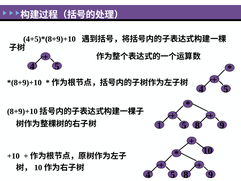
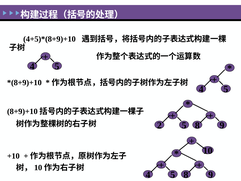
1: 1 -> 2
